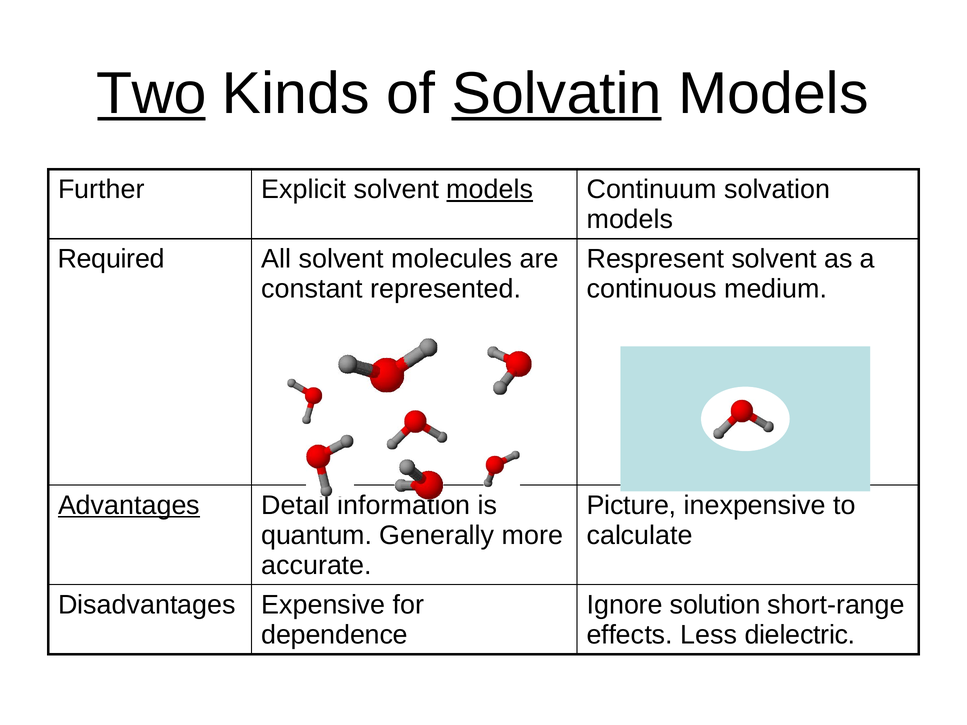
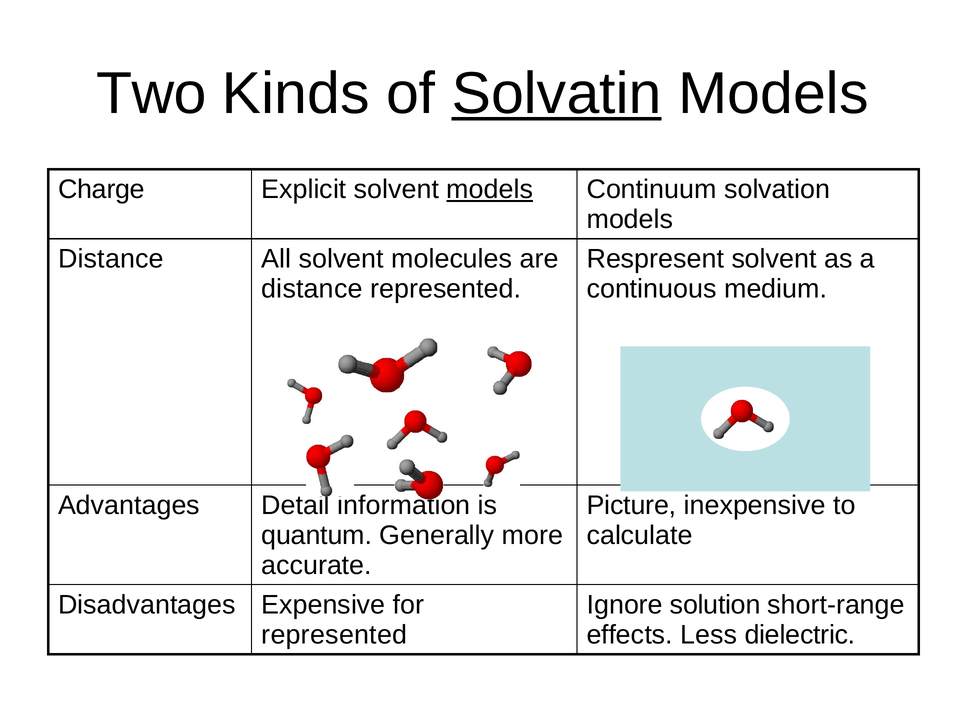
Two underline: present -> none
Further: Further -> Charge
Required at (111, 259): Required -> Distance
constant at (312, 289): constant -> distance
Advantages underline: present -> none
dependence at (335, 635): dependence -> represented
